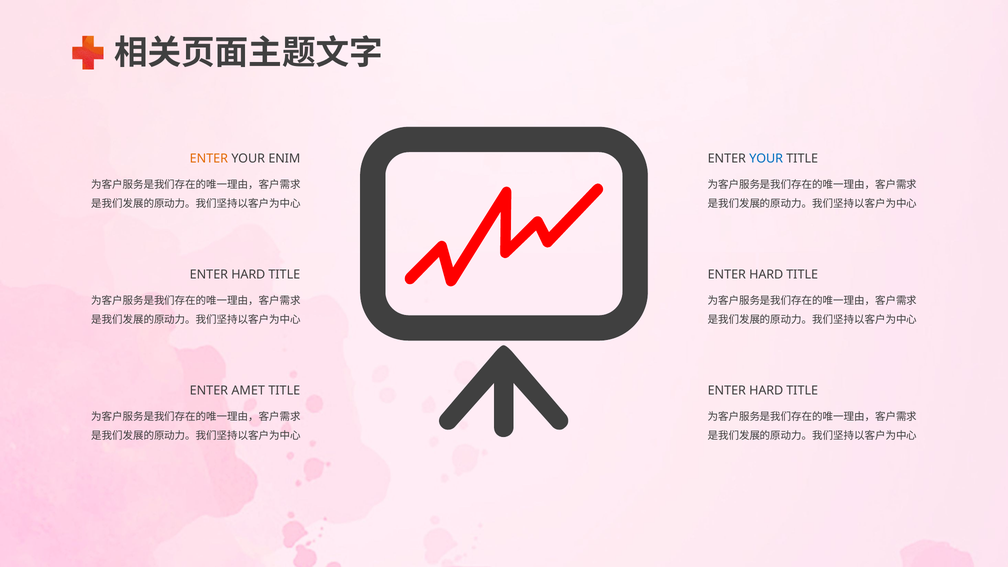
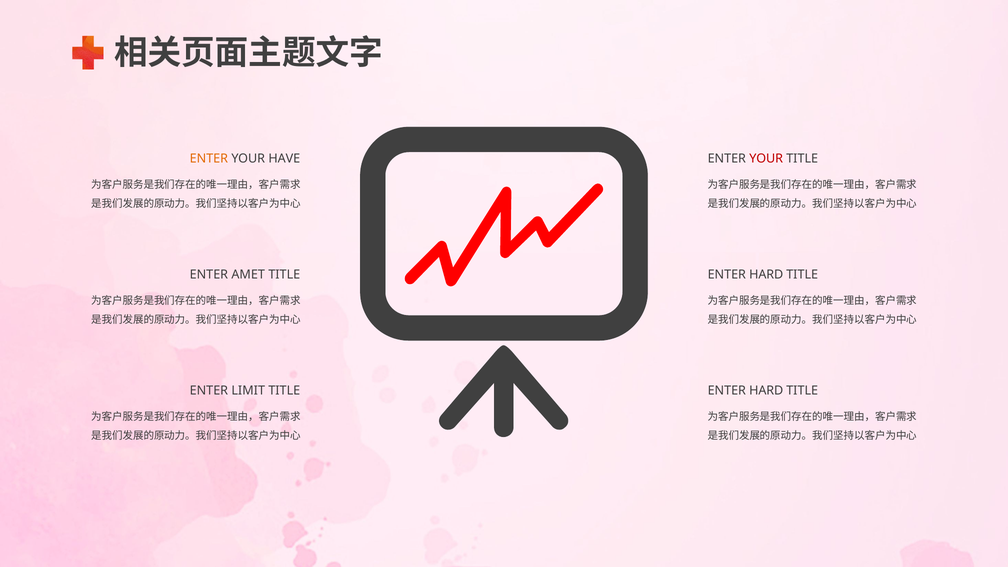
ENIM: ENIM -> HAVE
YOUR at (766, 158) colour: blue -> red
HARD at (248, 274): HARD -> AMET
AMET: AMET -> LIMIT
